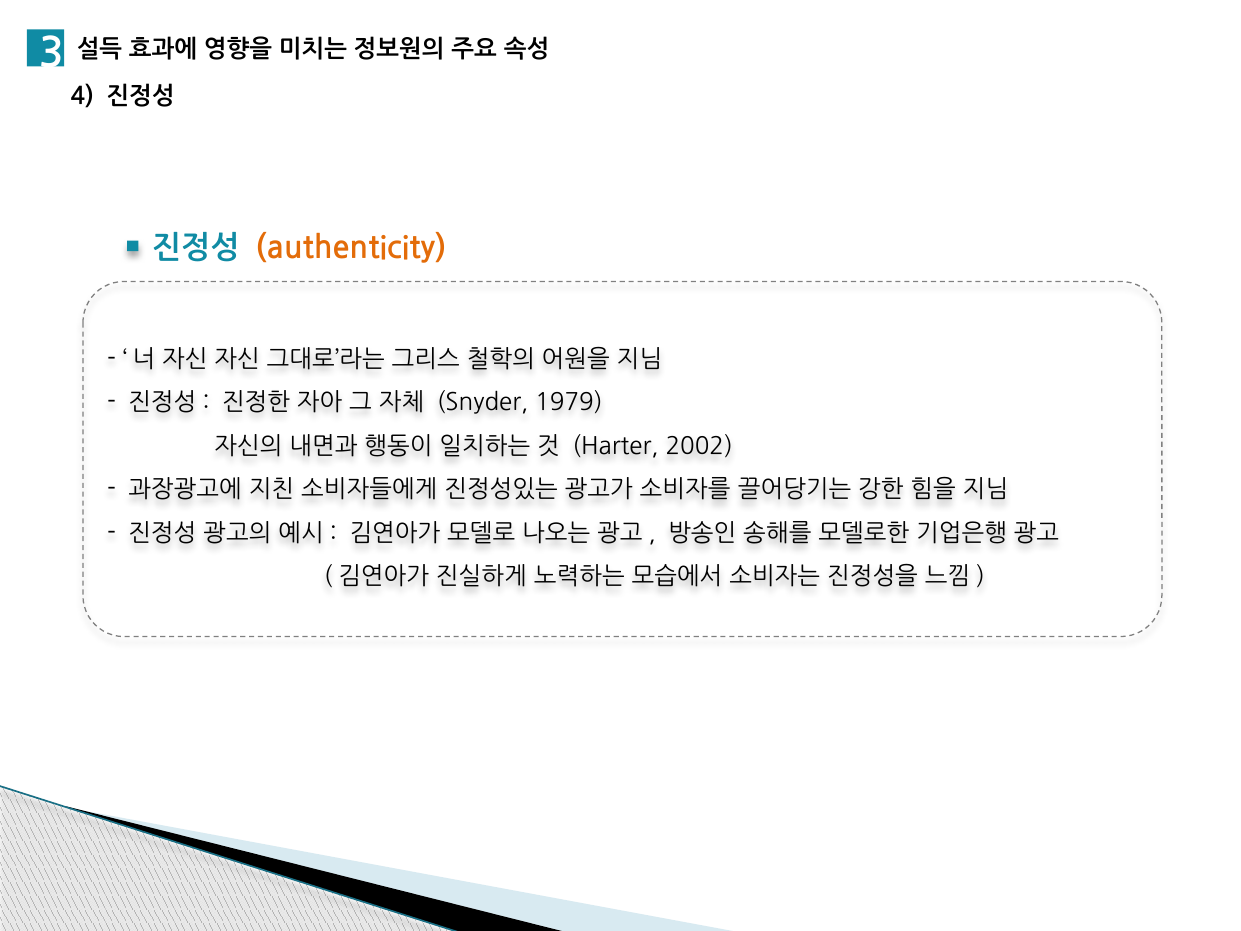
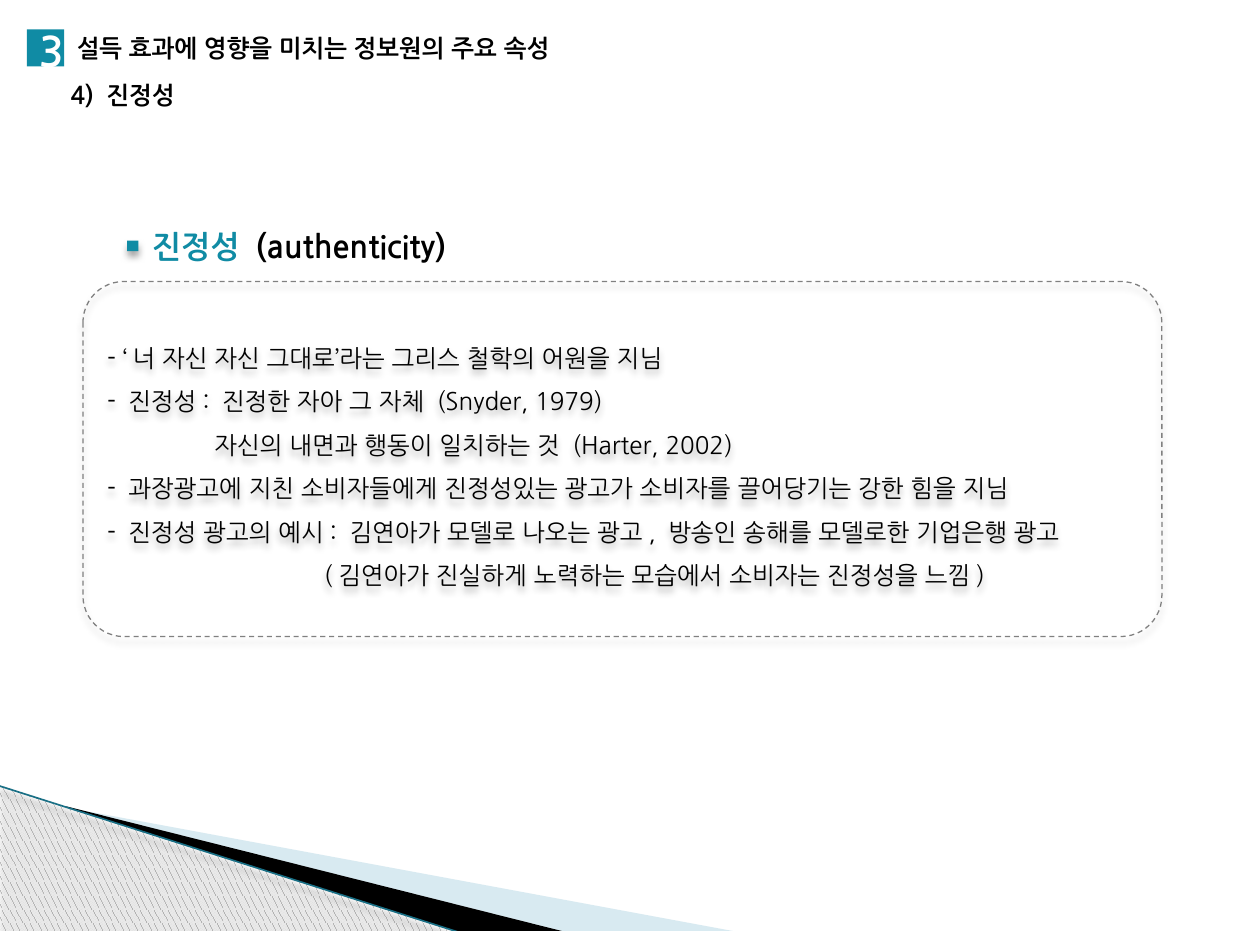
authenticity colour: orange -> black
